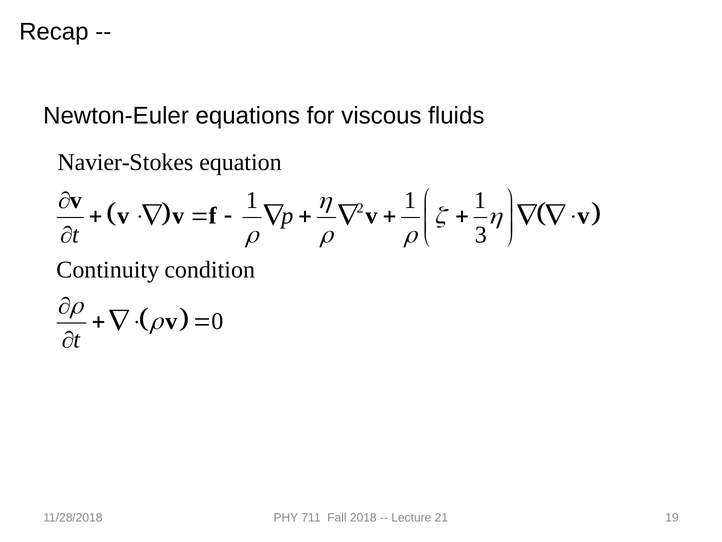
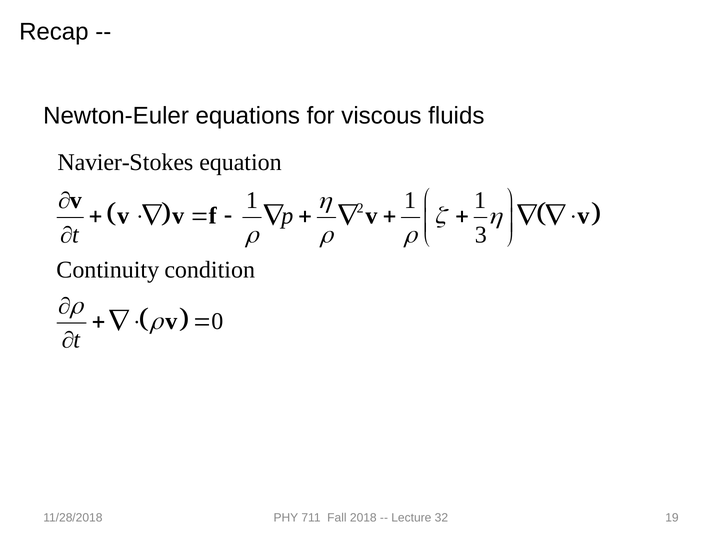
21: 21 -> 32
